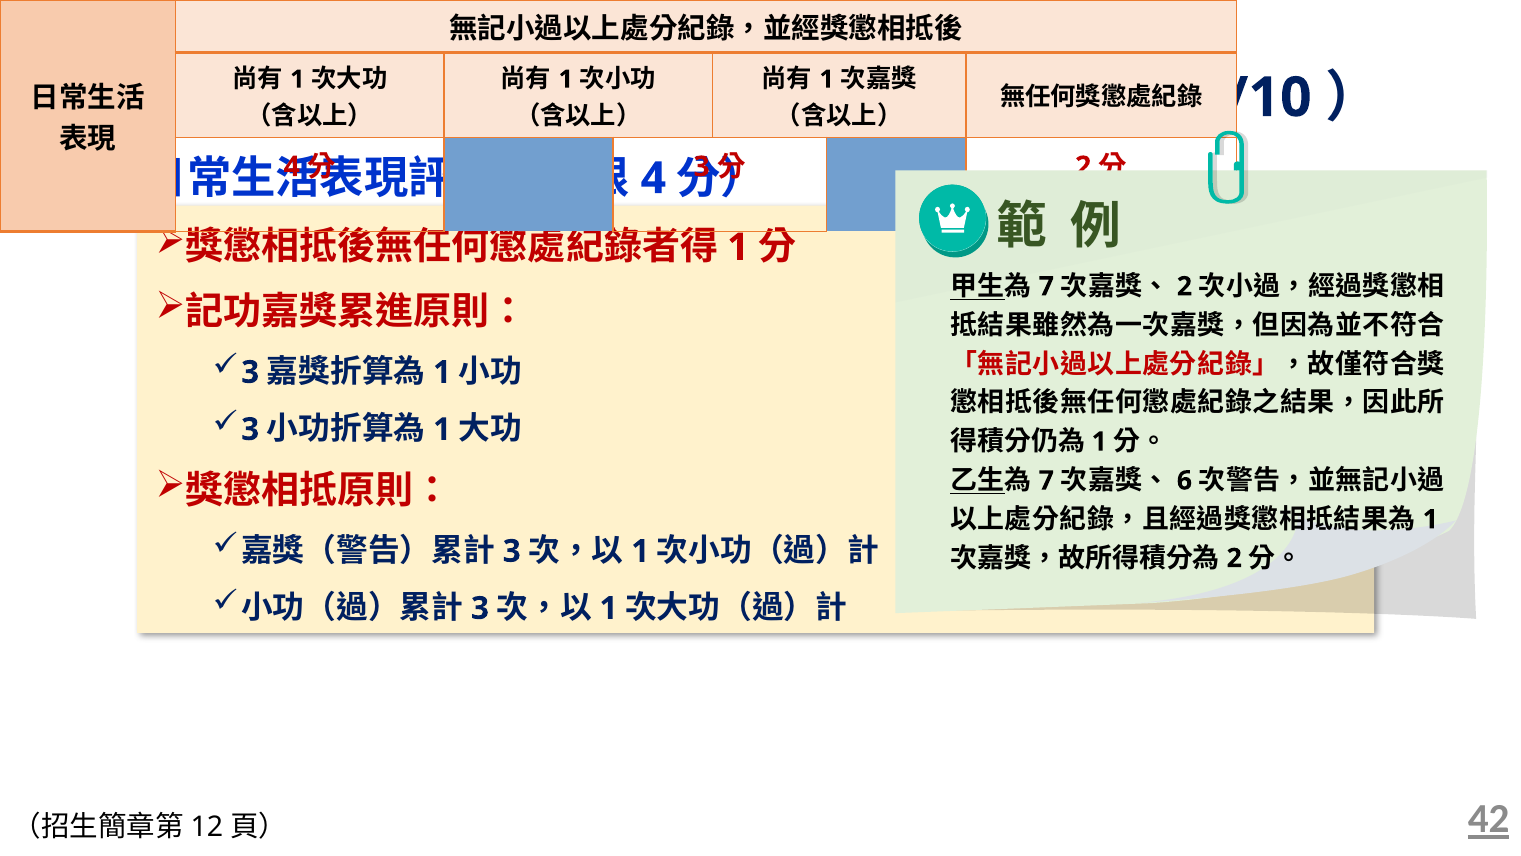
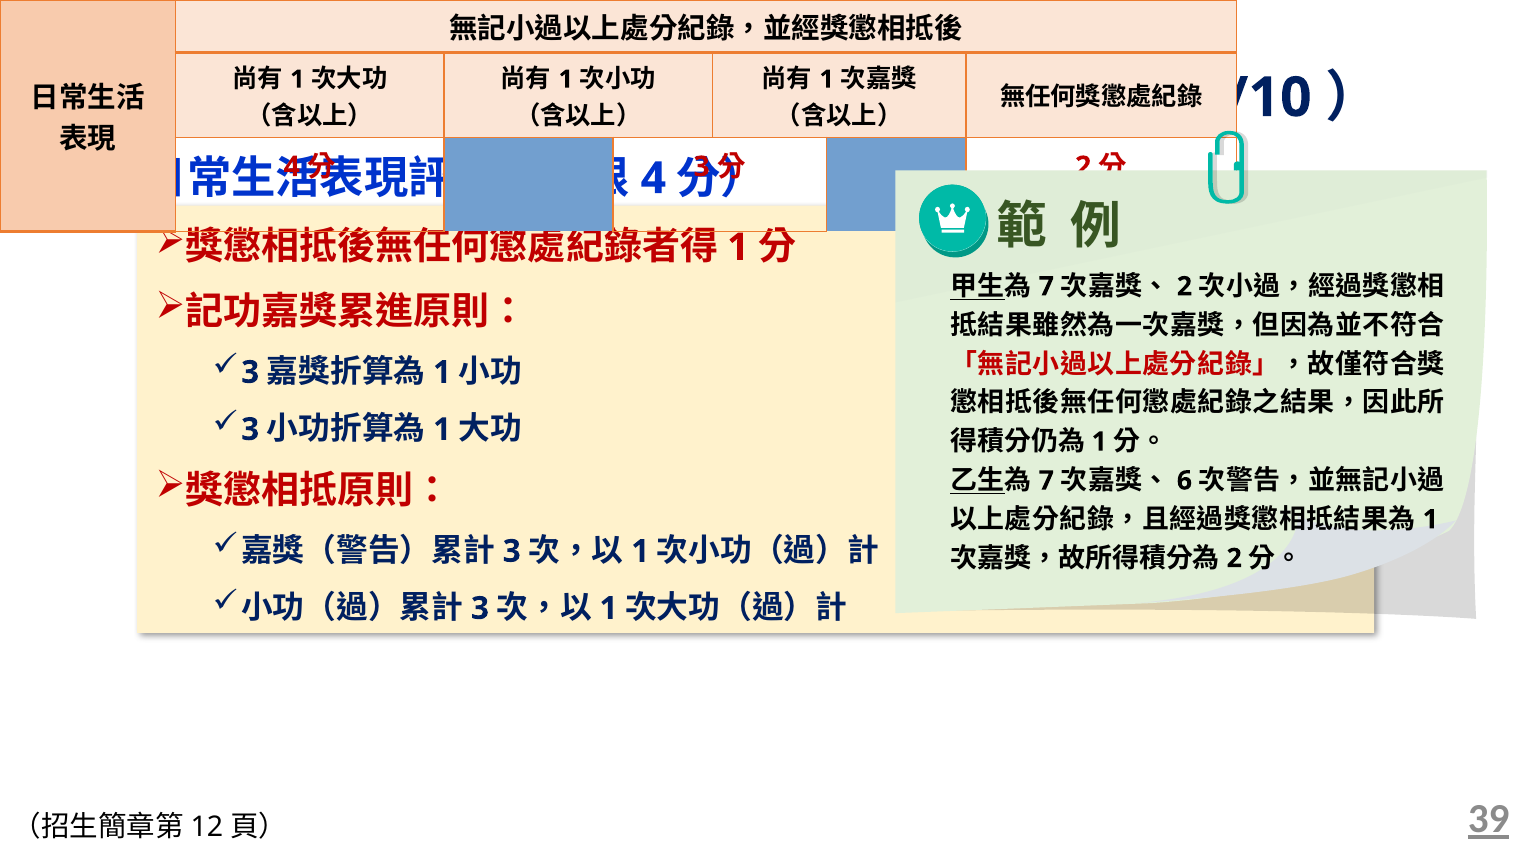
42: 42 -> 39
